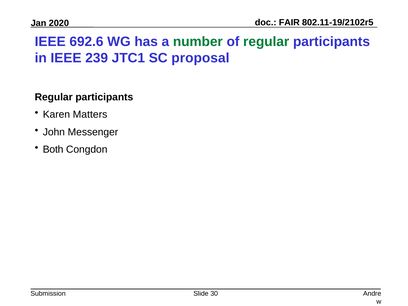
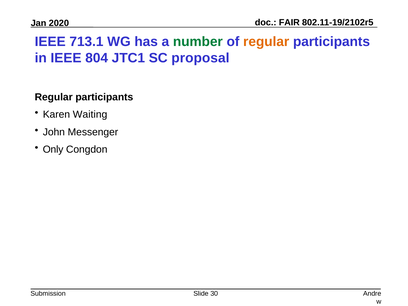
692.6: 692.6 -> 713.1
regular at (266, 42) colour: green -> orange
239: 239 -> 804
Matters: Matters -> Waiting
Both: Both -> Only
